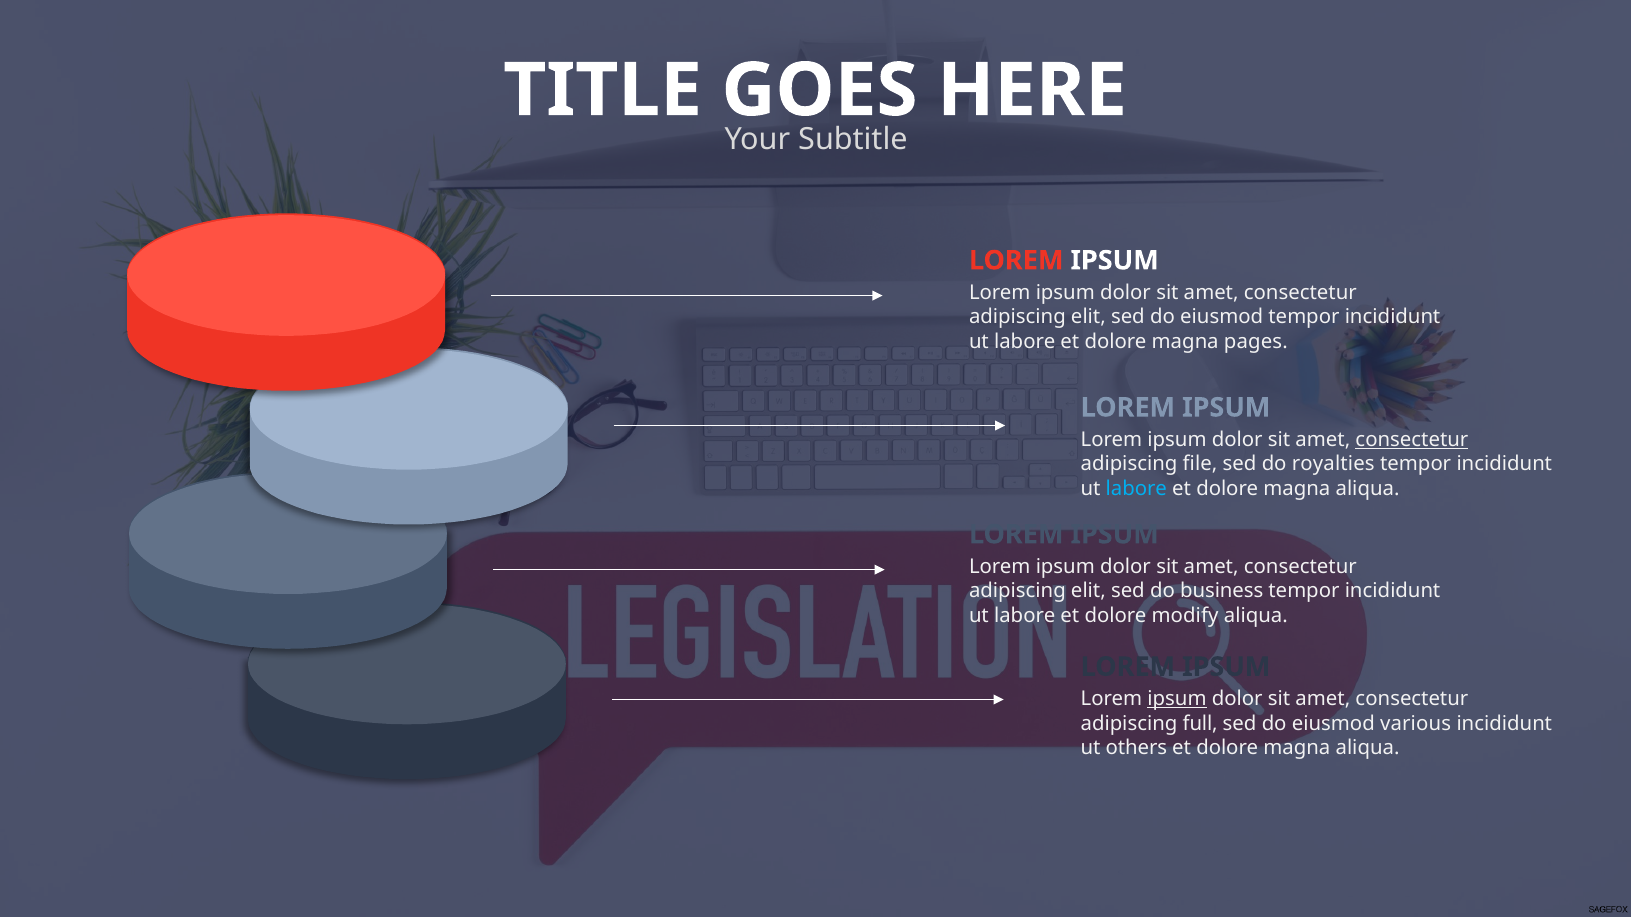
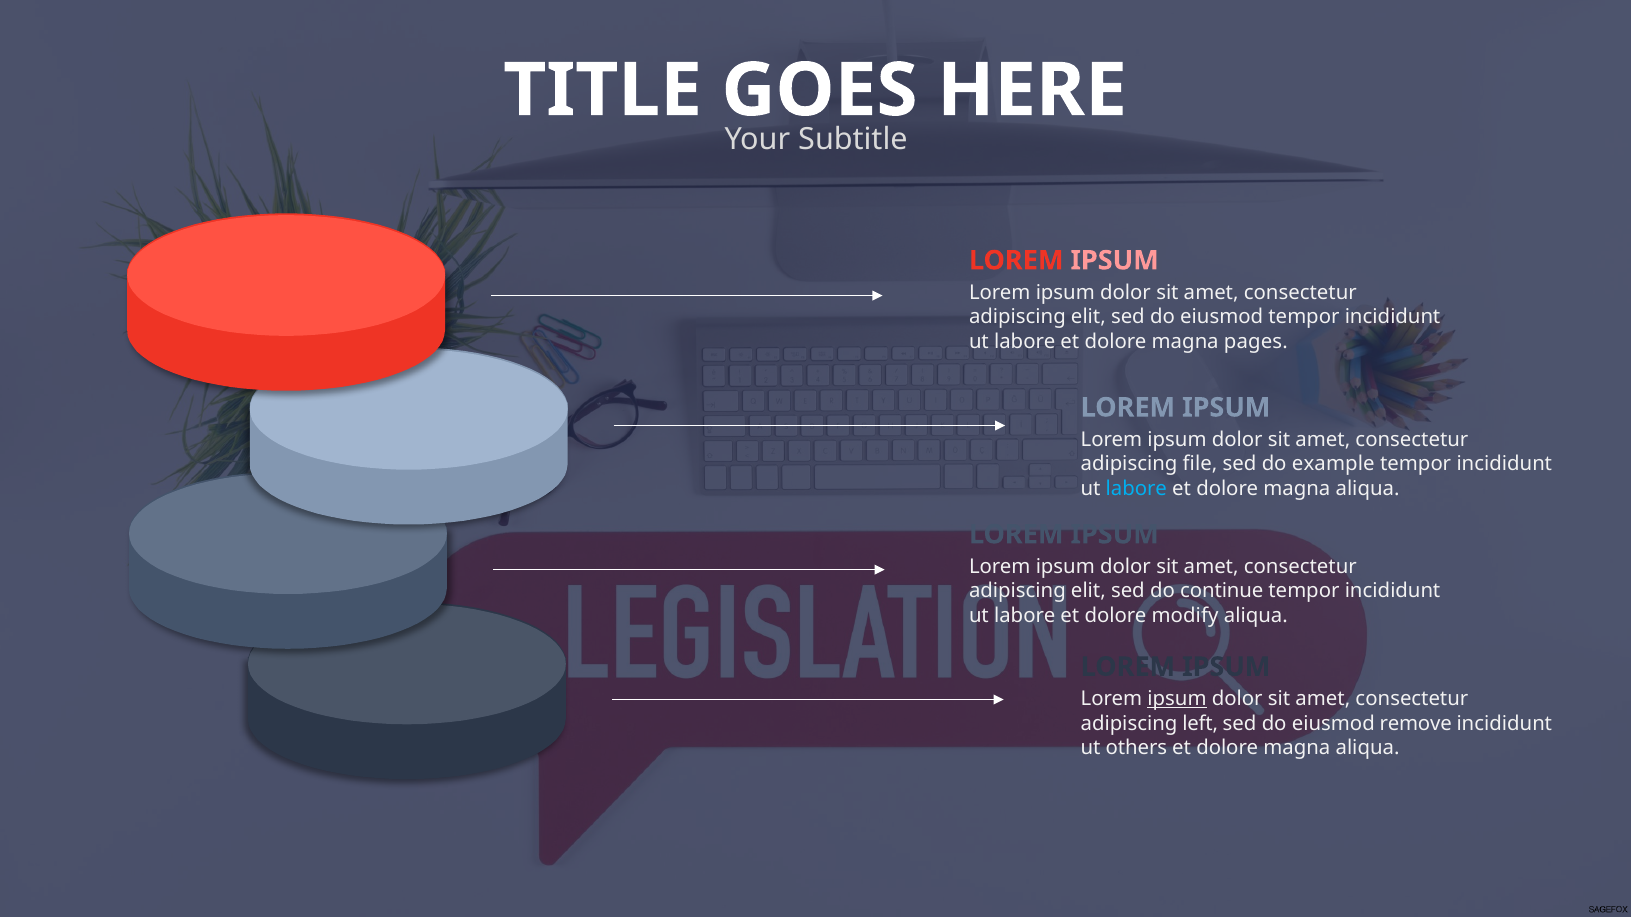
IPSUM at (1115, 261) colour: white -> pink
consectetur at (1412, 440) underline: present -> none
royalties: royalties -> example
business: business -> continue
full: full -> left
various: various -> remove
